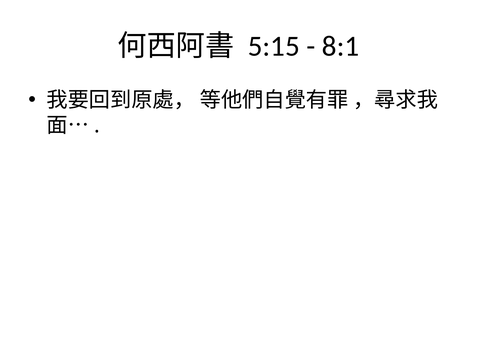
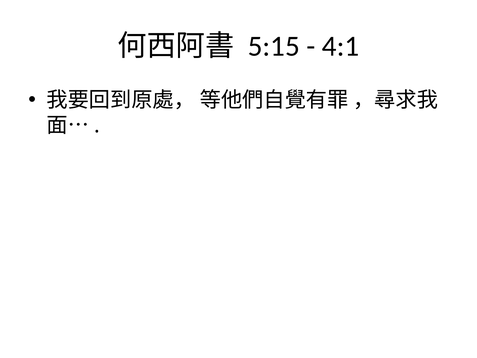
8:1: 8:1 -> 4:1
